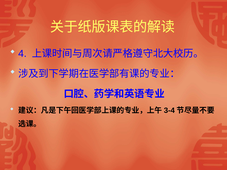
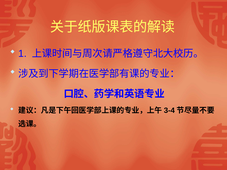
4: 4 -> 1
